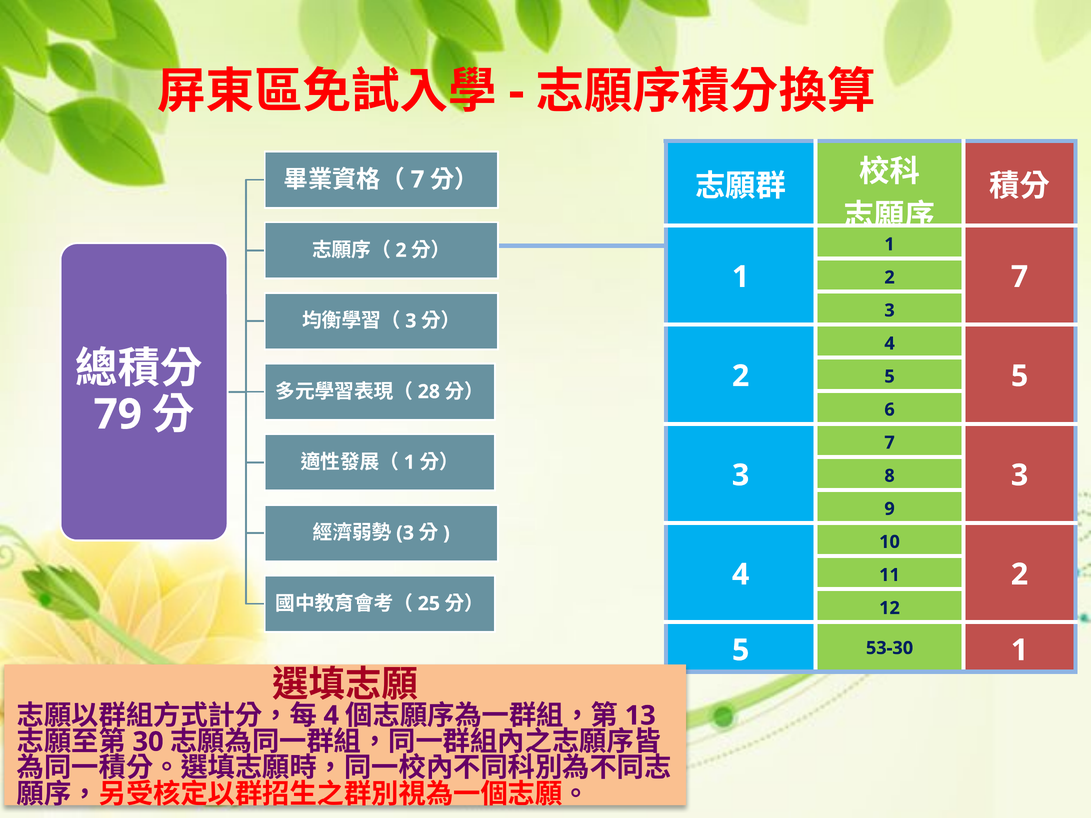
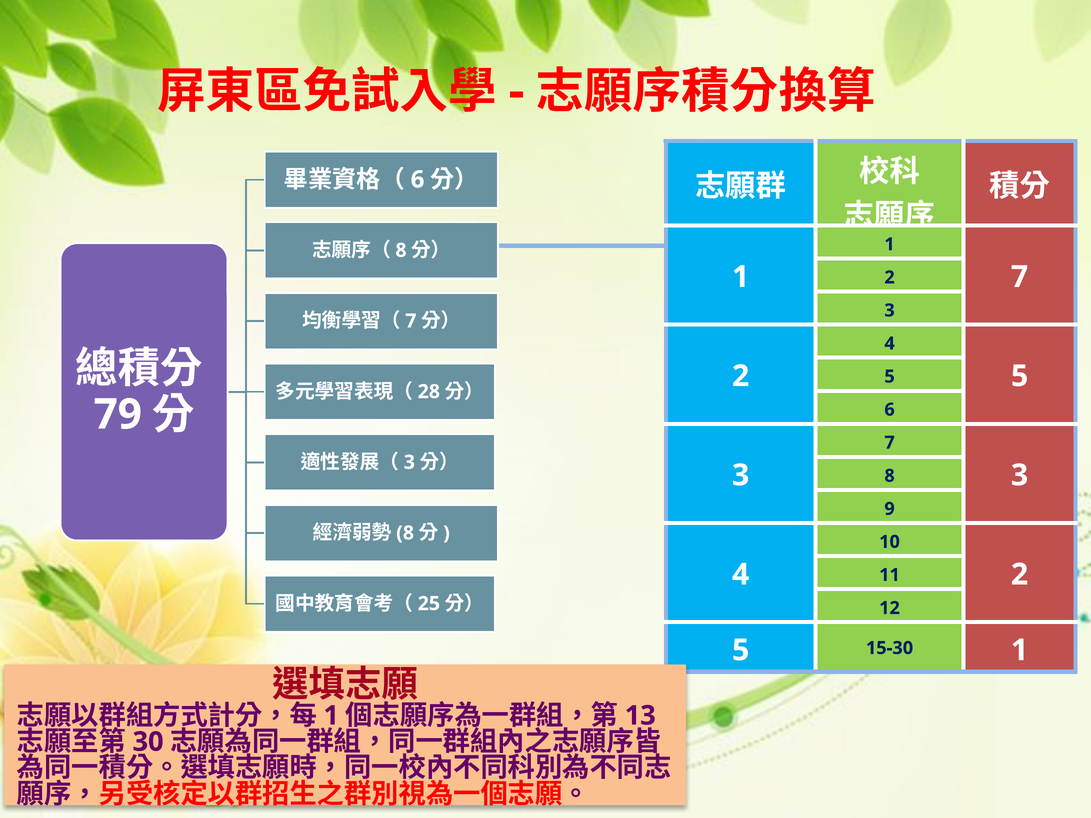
7 at (418, 180): 7 -> 6
2 at (401, 250): 2 -> 8
3 at (411, 321): 3 -> 7
1 at (409, 462): 1 -> 3
3 at (405, 533): 3 -> 8
53-30: 53-30 -> 15-30
4 at (331, 716): 4 -> 1
